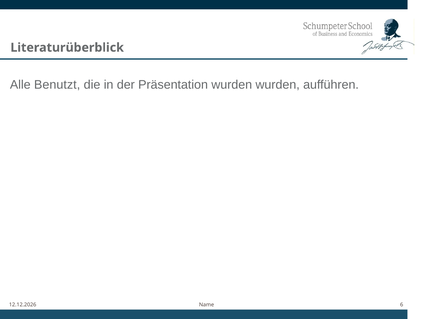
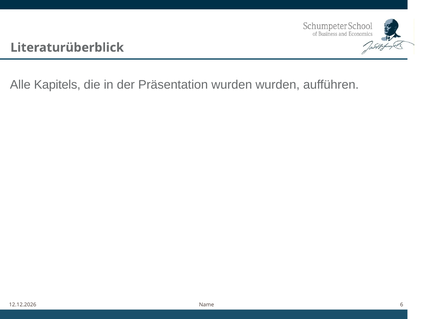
Benutzt: Benutzt -> Kapitels
